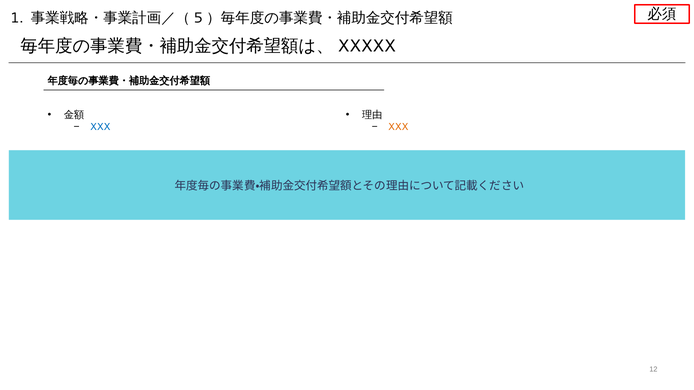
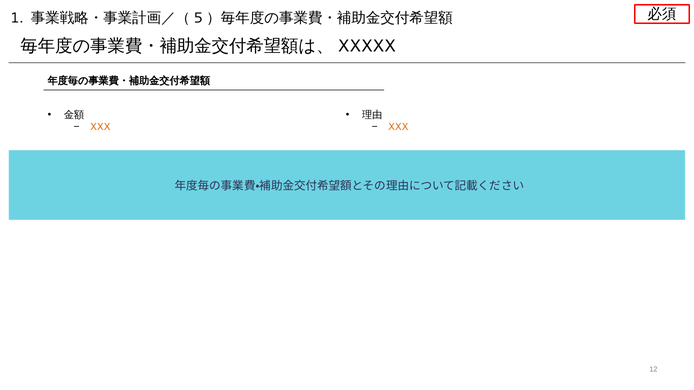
XXX at (100, 127) colour: blue -> orange
